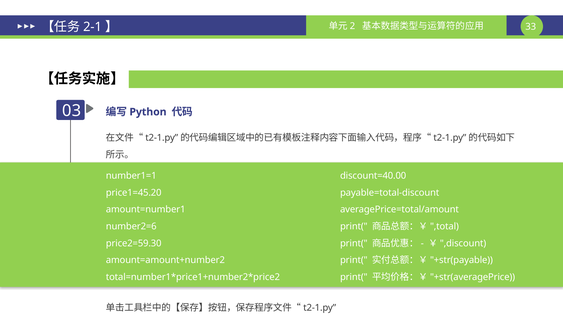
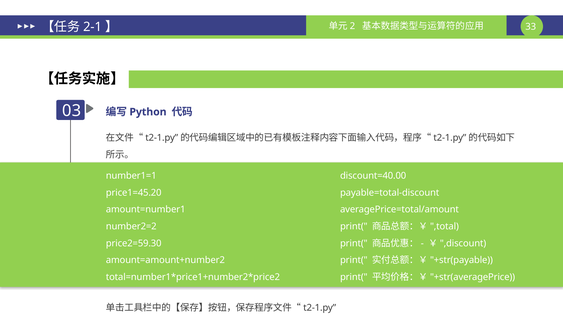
number2=6: number2=6 -> number2=2
